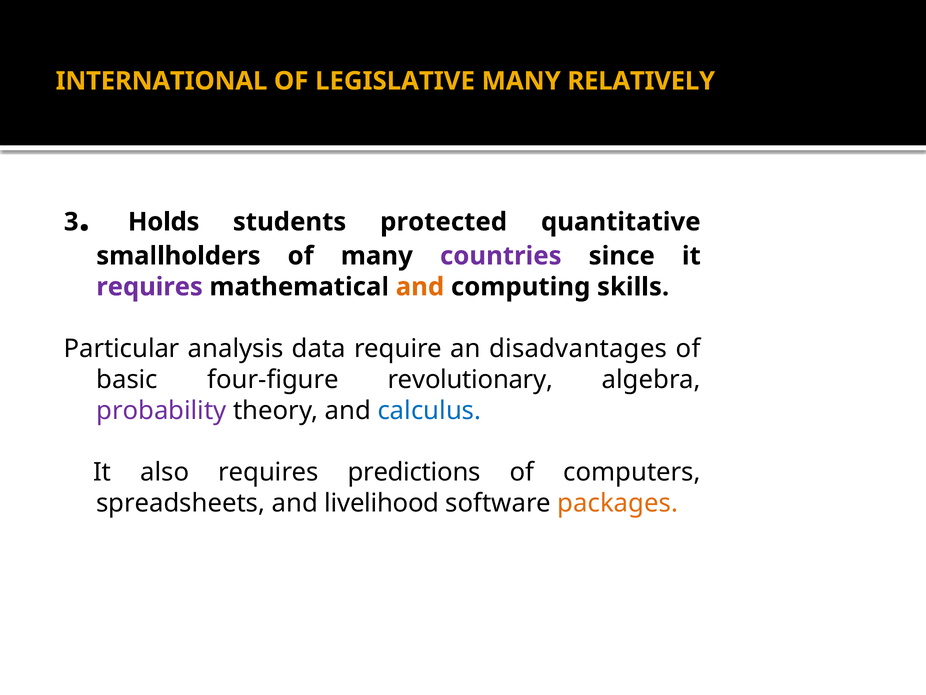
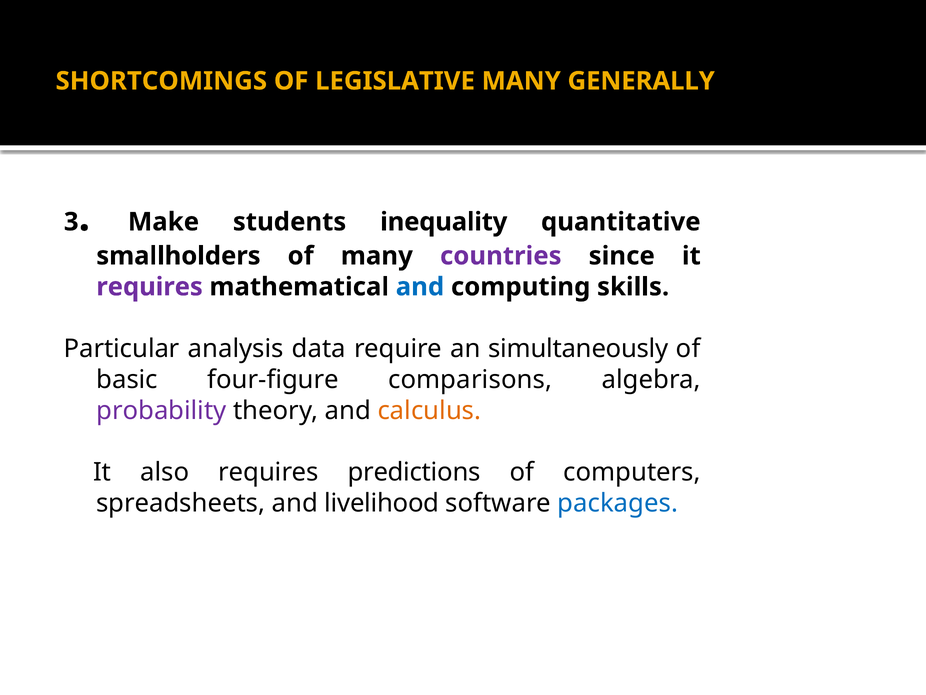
INTERNATIONAL: INTERNATIONAL -> SHORTCOMINGS
RELATIVELY: RELATIVELY -> GENERALLY
Holds: Holds -> Make
protected: protected -> inequality
and at (420, 287) colour: orange -> blue
disadvantages: disadvantages -> simultaneously
revolutionary: revolutionary -> comparisons
calculus colour: blue -> orange
packages colour: orange -> blue
